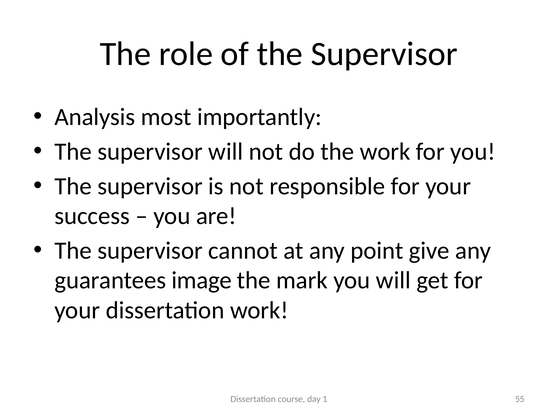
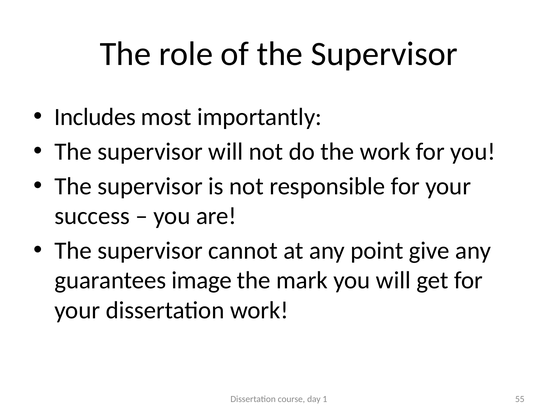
Analysis: Analysis -> Includes
